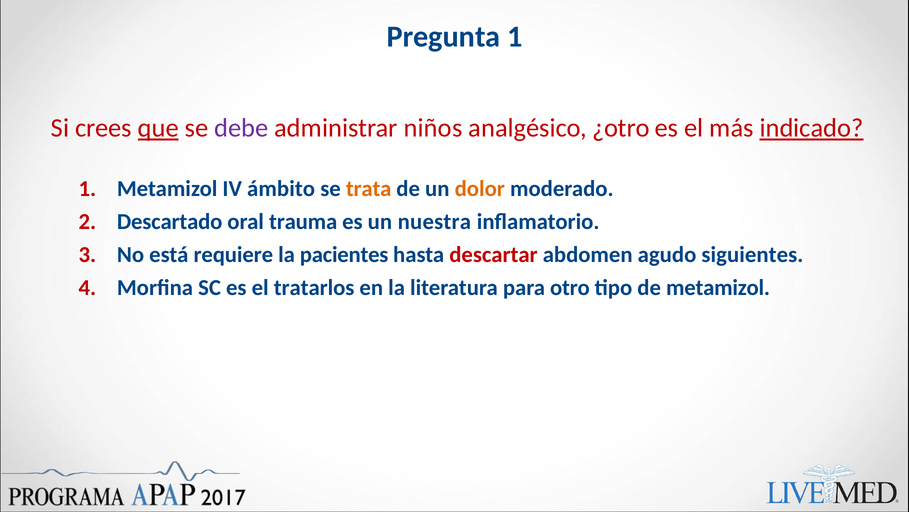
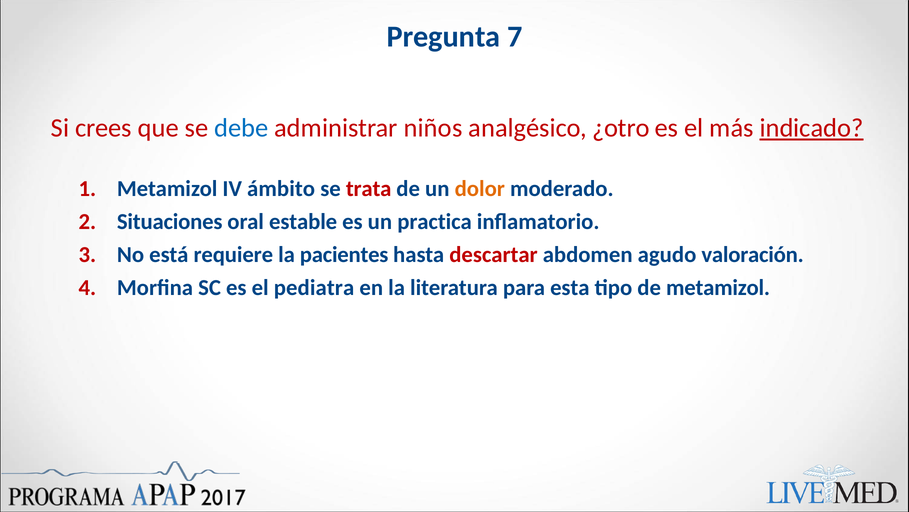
Pregunta 1: 1 -> 7
que underline: present -> none
debe colour: purple -> blue
trata colour: orange -> red
Descartado: Descartado -> Situaciones
trauma: trauma -> estable
nuestra: nuestra -> practica
siguientes: siguientes -> valoración
tratarlos: tratarlos -> pediatra
otro: otro -> esta
